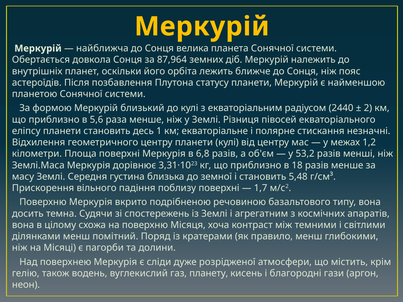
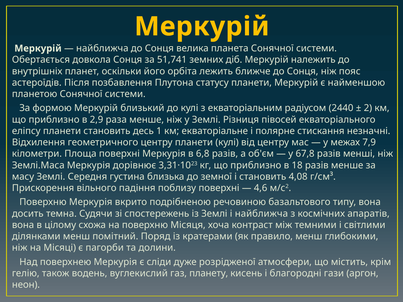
87,964: 87,964 -> 51,741
5,6: 5,6 -> 2,9
1,2: 1,2 -> 7,9
53,2: 53,2 -> 67,8
5,48: 5,48 -> 4,08
1,7: 1,7 -> 4,6
і агрегатним: агрегатним -> найближча
